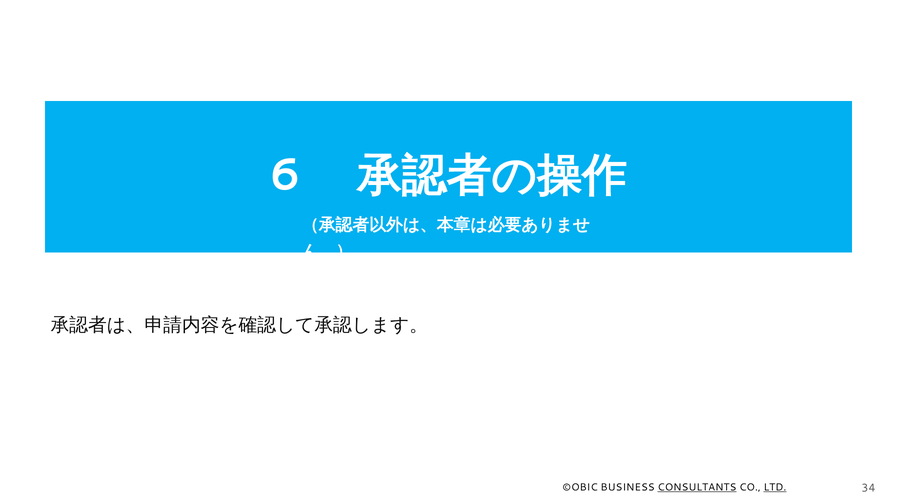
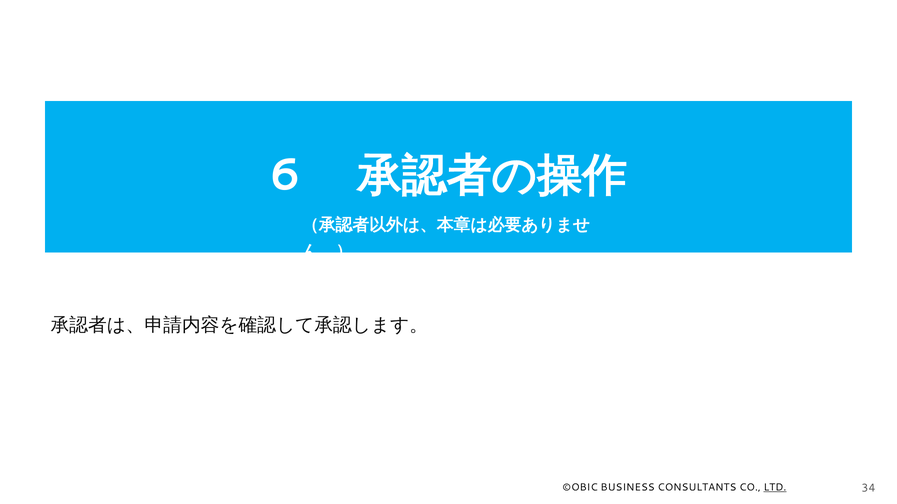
CONSULTANTS underline: present -> none
